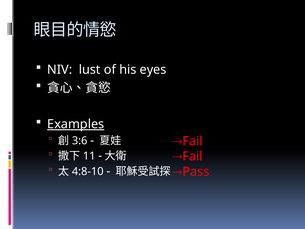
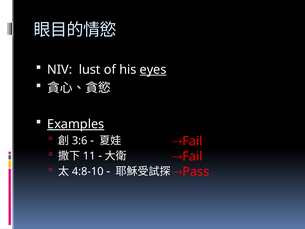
eyes underline: none -> present
